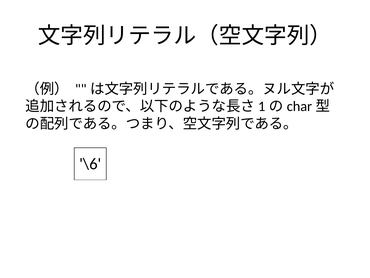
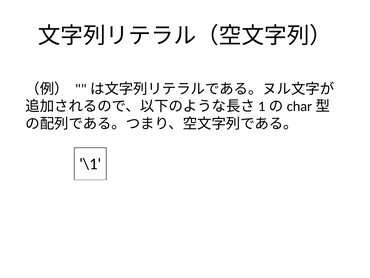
\6: \6 -> \1
